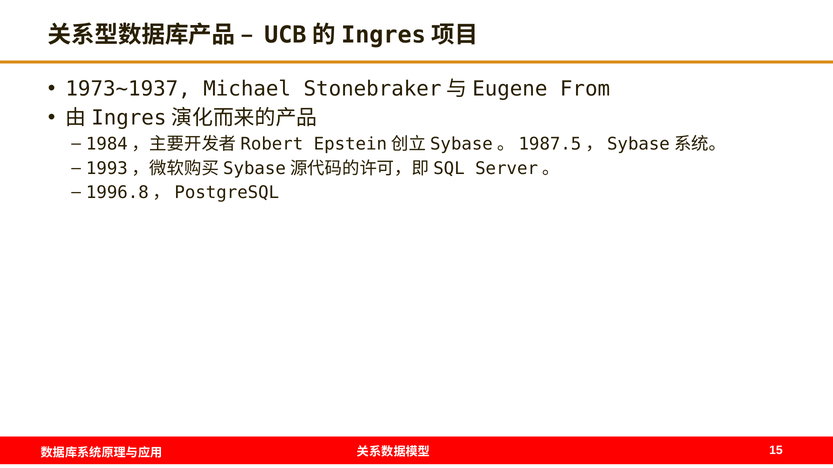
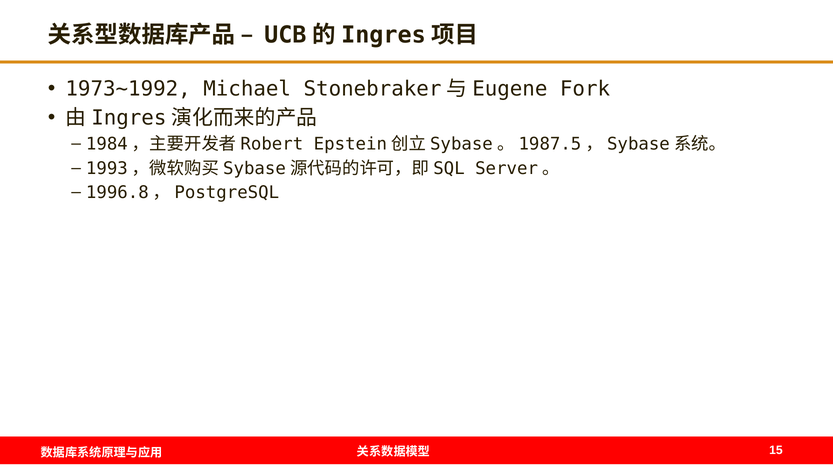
1973~1937: 1973~1937 -> 1973~1992
From: From -> Fork
